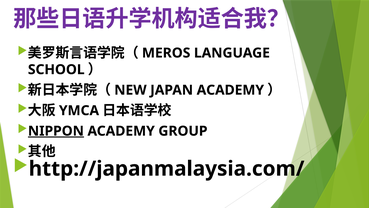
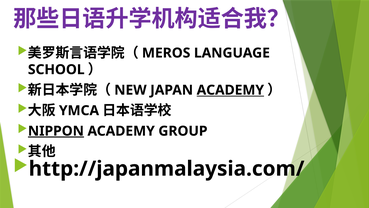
ACADEMY at (230, 90) underline: none -> present
